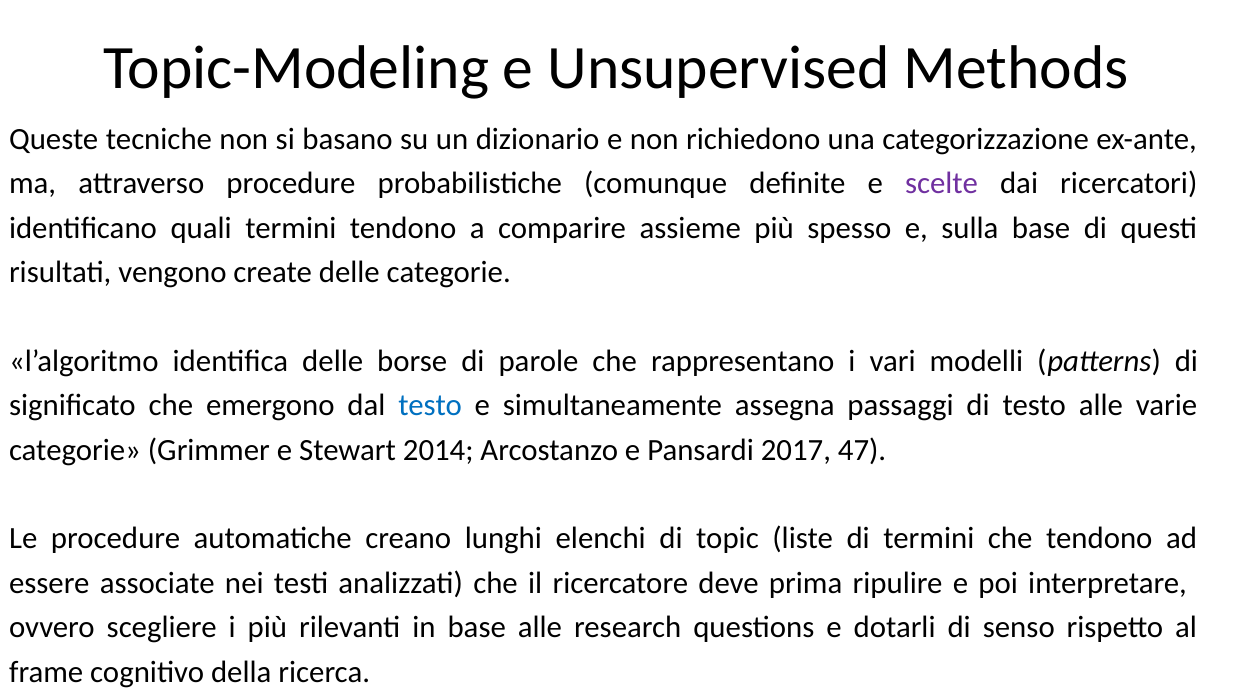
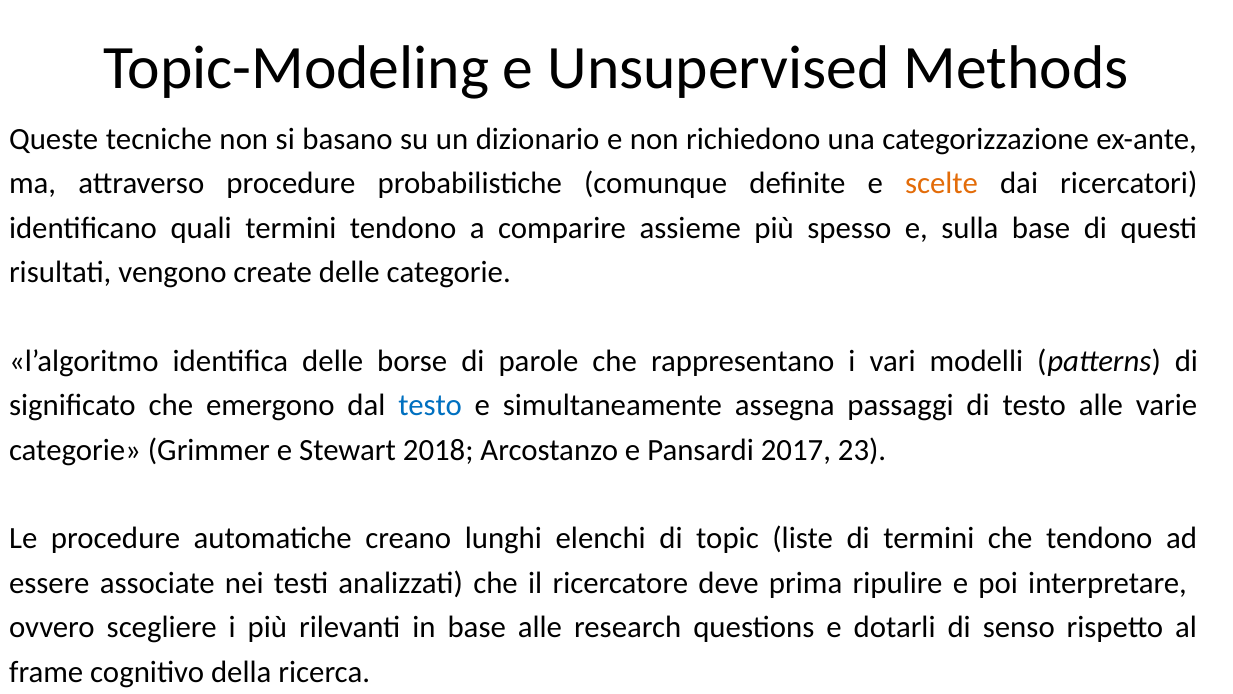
scelte colour: purple -> orange
2014: 2014 -> 2018
47: 47 -> 23
